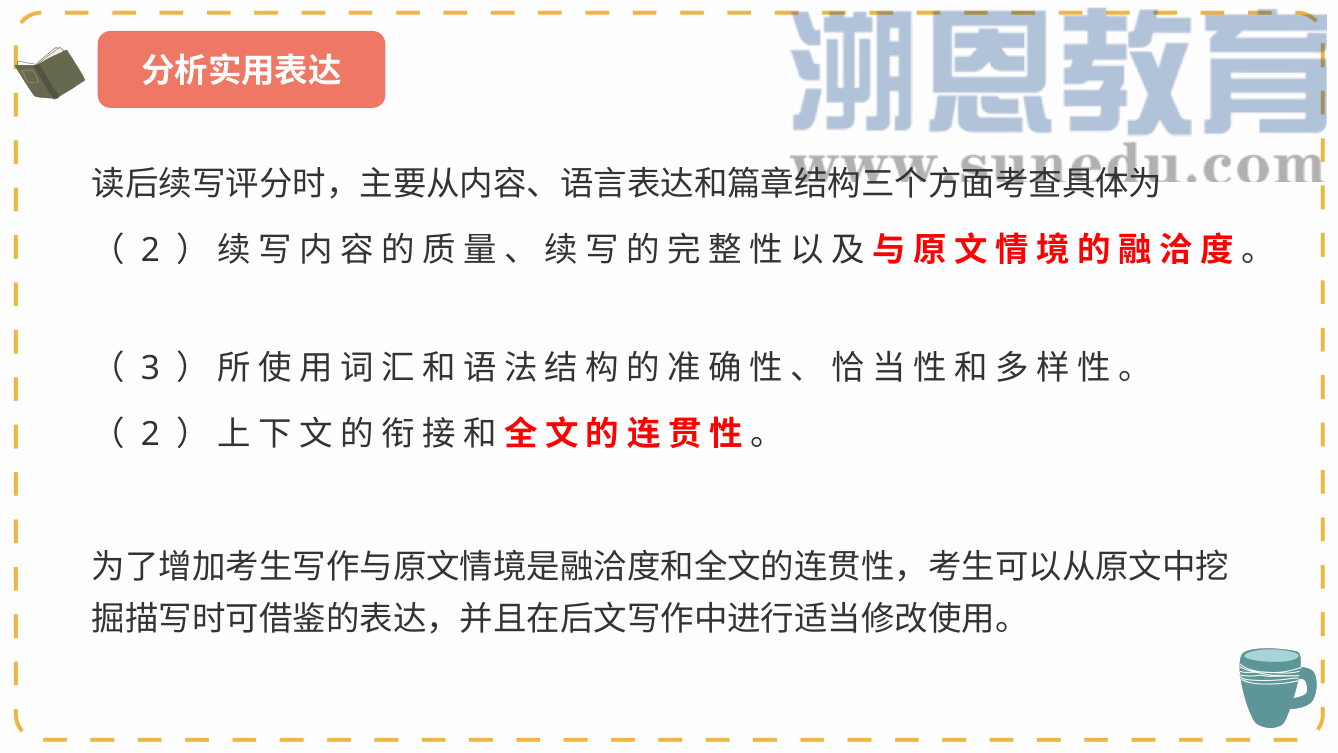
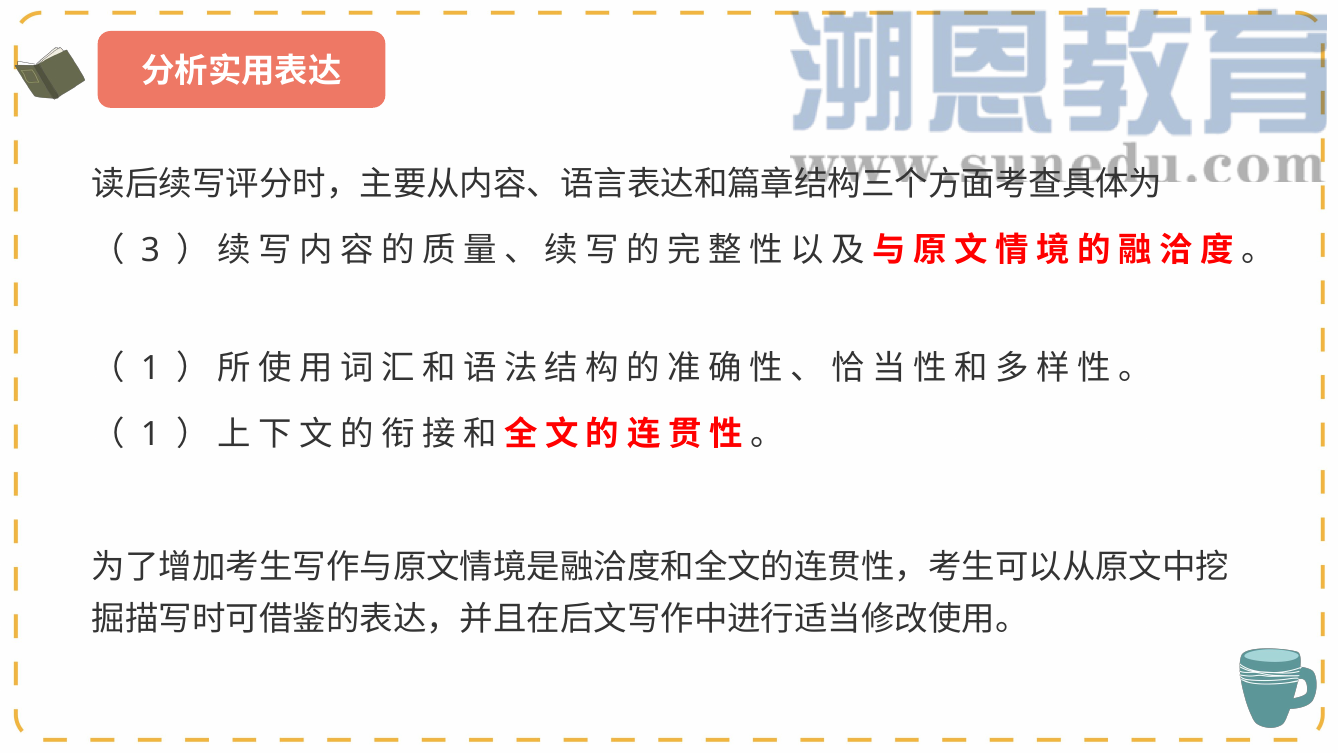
2 at (150, 250): 2 -> 3
3 at (150, 369): 3 -> 1
2 at (150, 435): 2 -> 1
